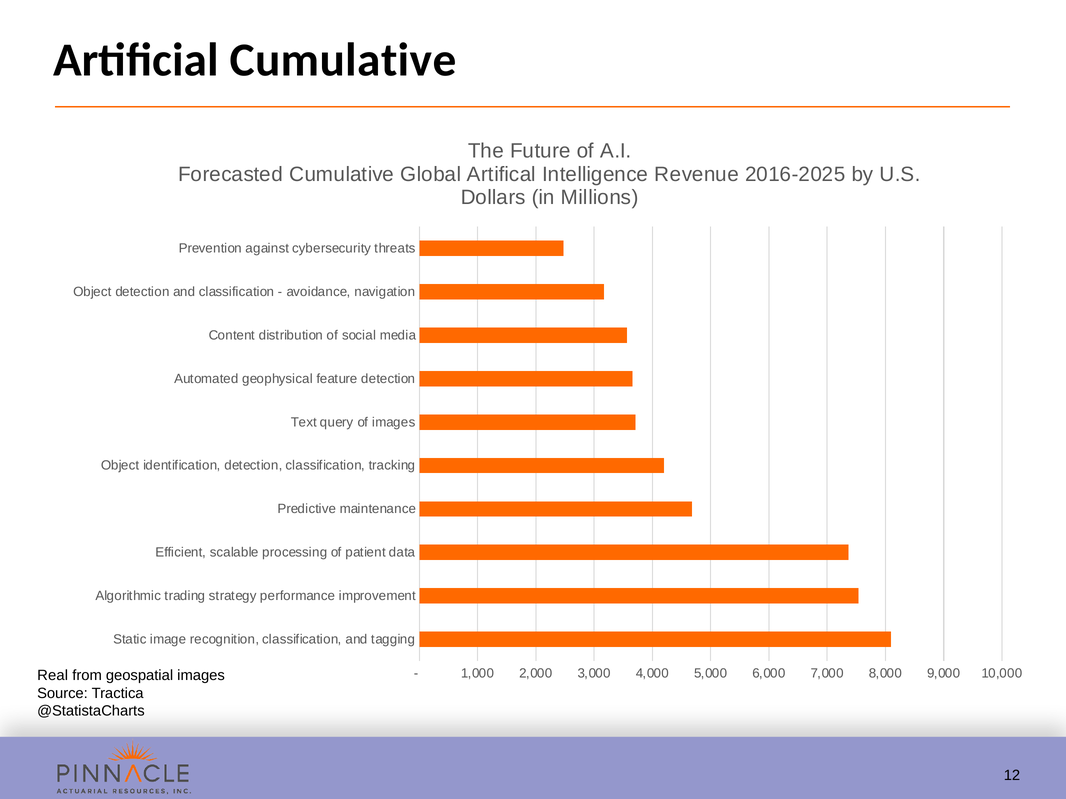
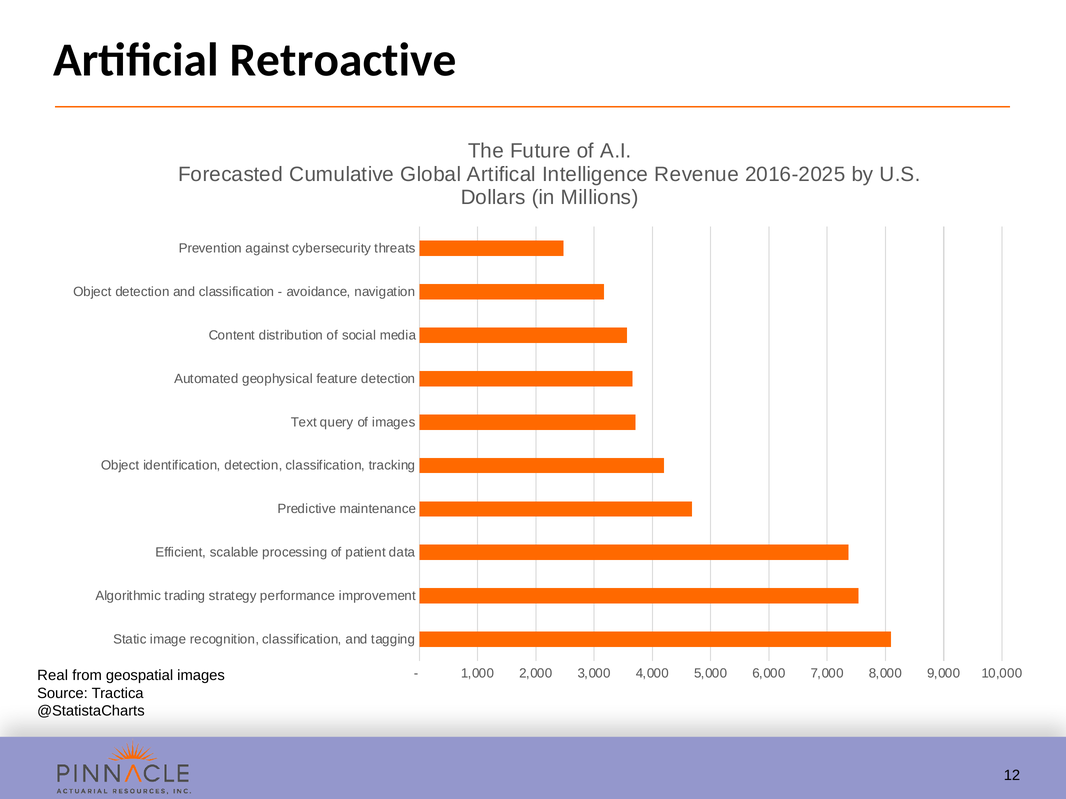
Artificial Cumulative: Cumulative -> Retroactive
